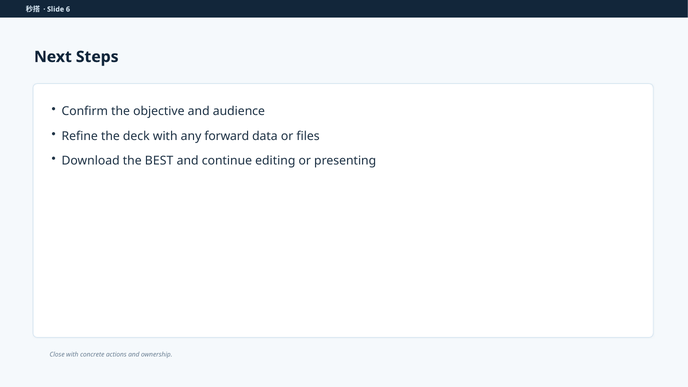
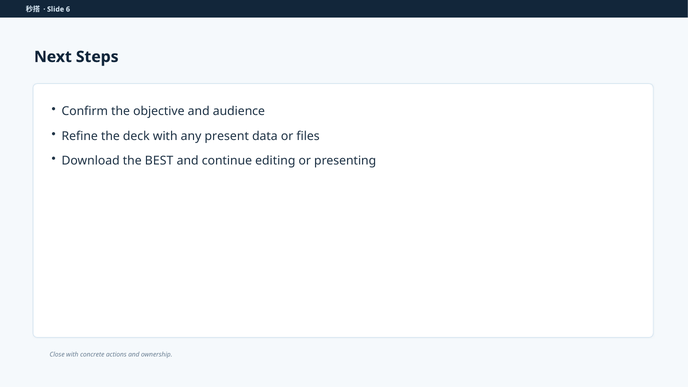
forward: forward -> present
